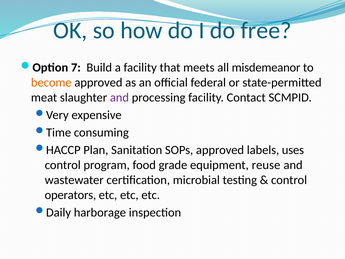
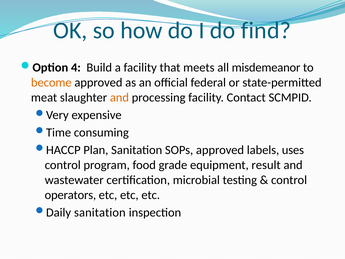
free: free -> find
7: 7 -> 4
and at (119, 98) colour: purple -> orange
reuse: reuse -> result
harborage at (100, 212): harborage -> sanitation
